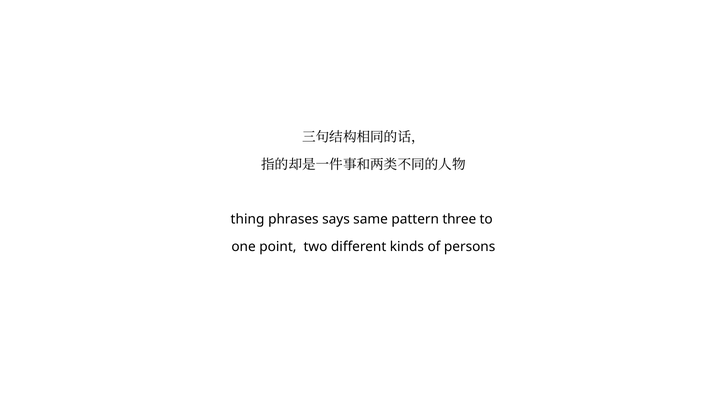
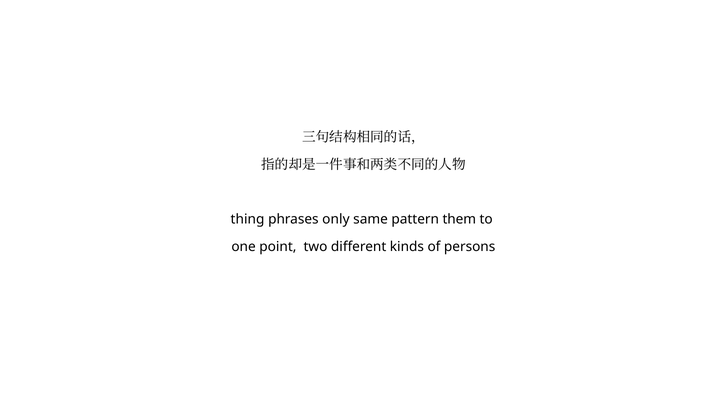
says: says -> only
three: three -> them
